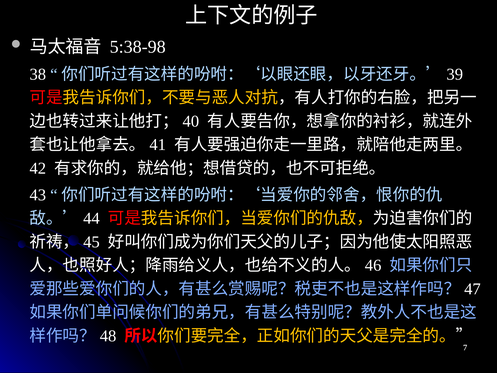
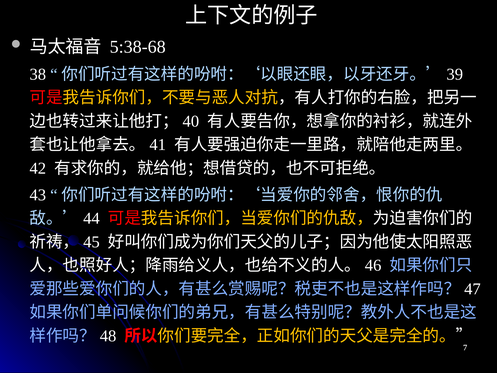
5:38-98: 5:38-98 -> 5:38-68
